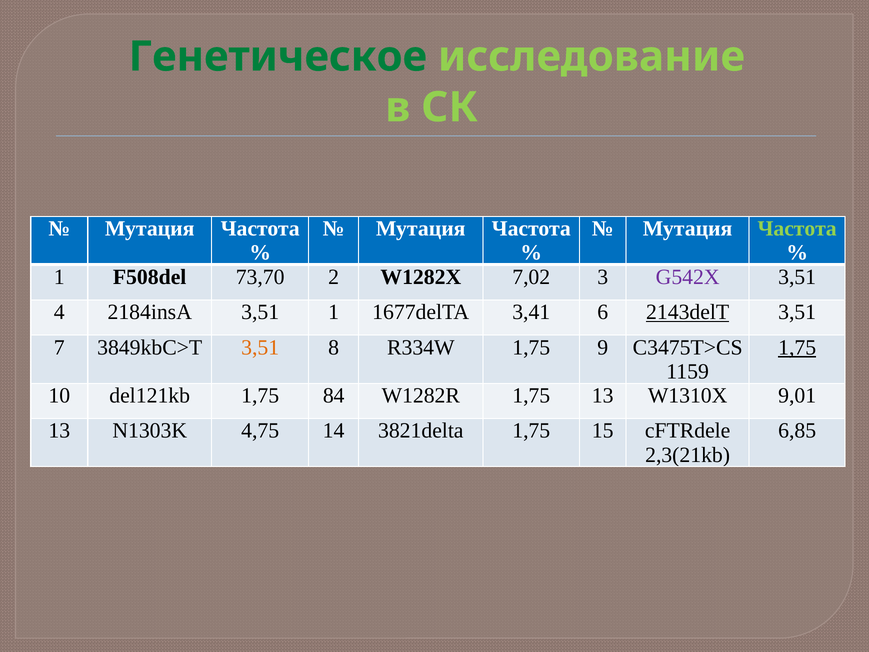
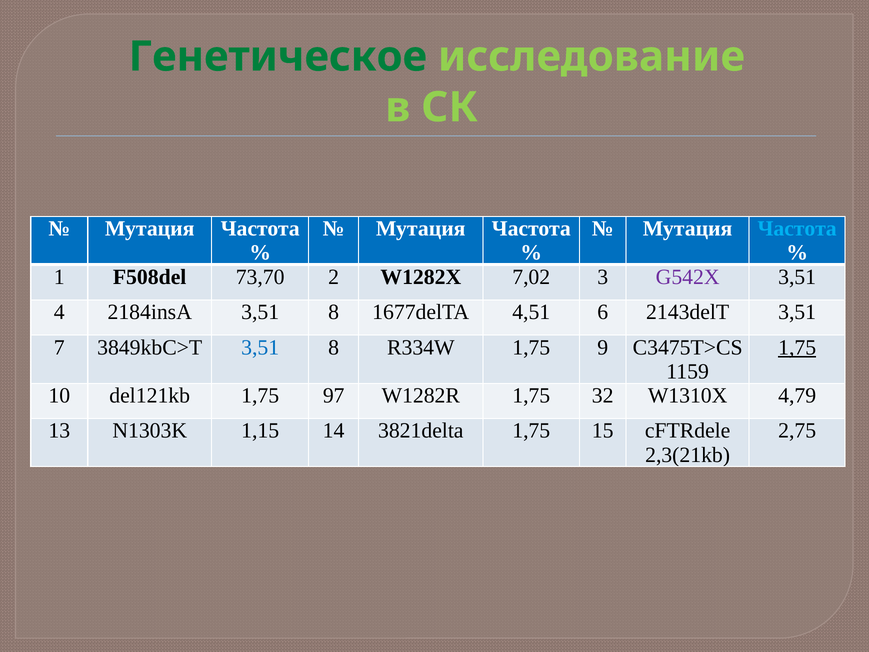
Частота at (797, 229) colour: light green -> light blue
2184insA 3,51 1: 1 -> 8
3,41: 3,41 -> 4,51
2143delT underline: present -> none
3,51 at (260, 347) colour: orange -> blue
84: 84 -> 97
1,75 13: 13 -> 32
9,01: 9,01 -> 4,79
4,75: 4,75 -> 1,15
6,85: 6,85 -> 2,75
